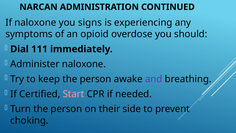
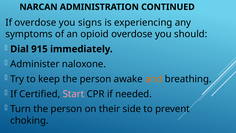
If naloxone: naloxone -> overdose
111: 111 -> 915
and colour: purple -> orange
